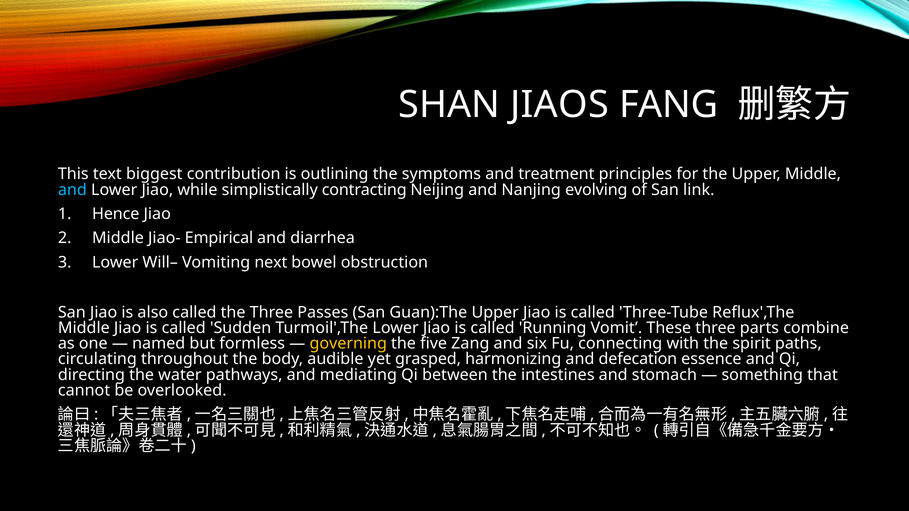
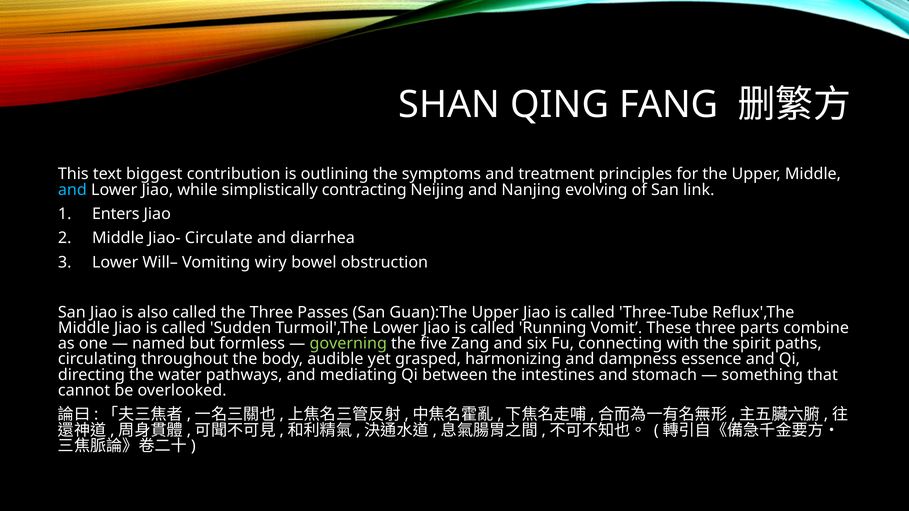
JIAOS: JIAOS -> QING
Hence: Hence -> Enters
Empirical: Empirical -> Circulate
next: next -> wiry
governing colour: yellow -> light green
defecation: defecation -> dampness
